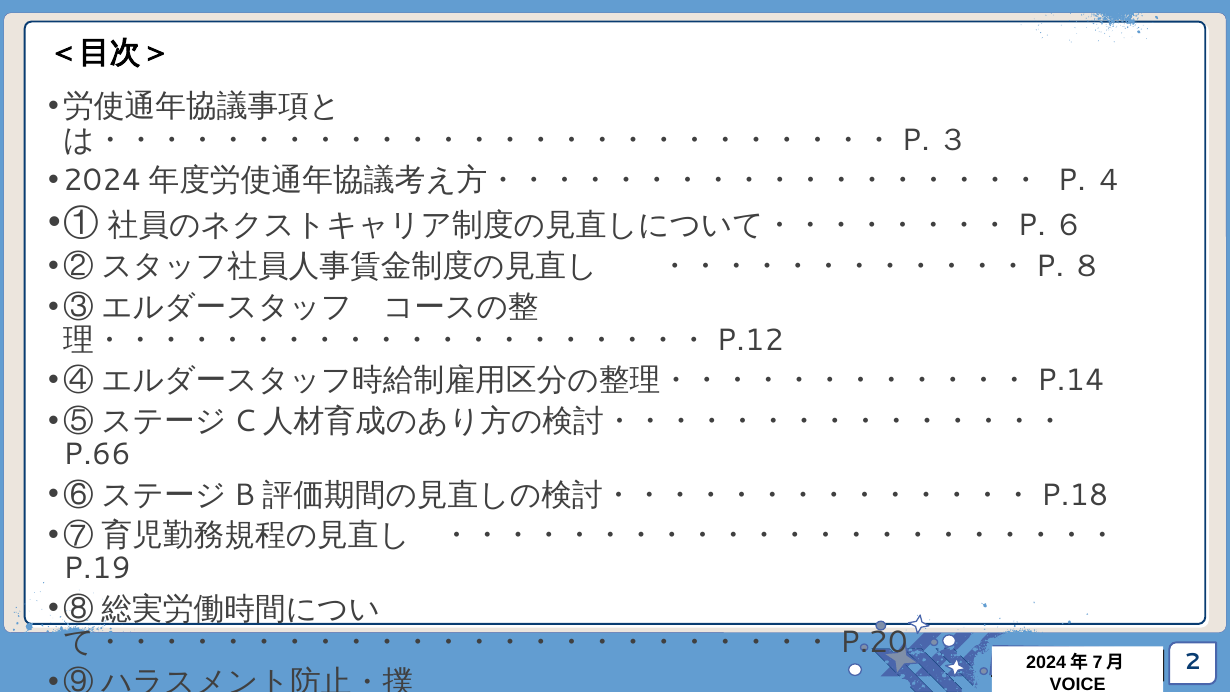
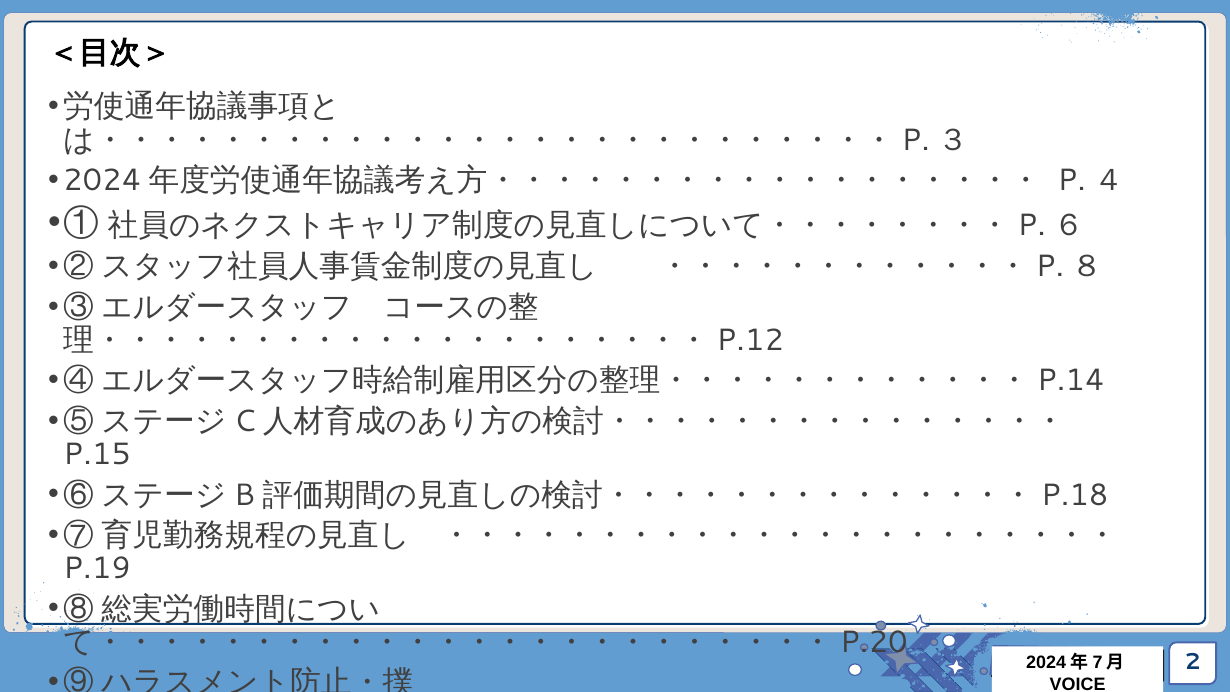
P.66: P.66 -> P.15
